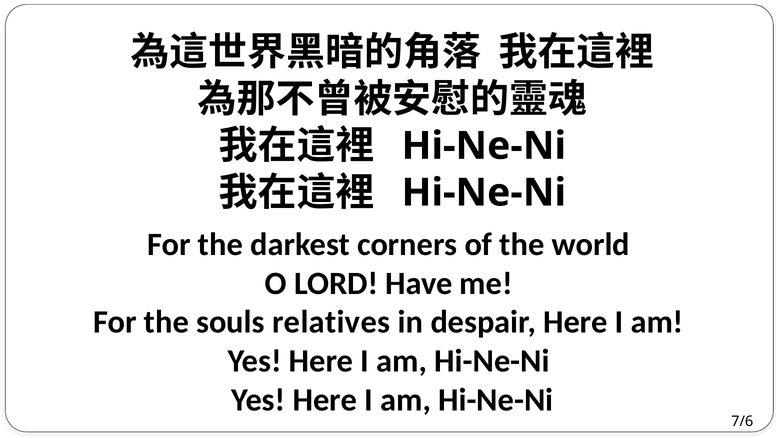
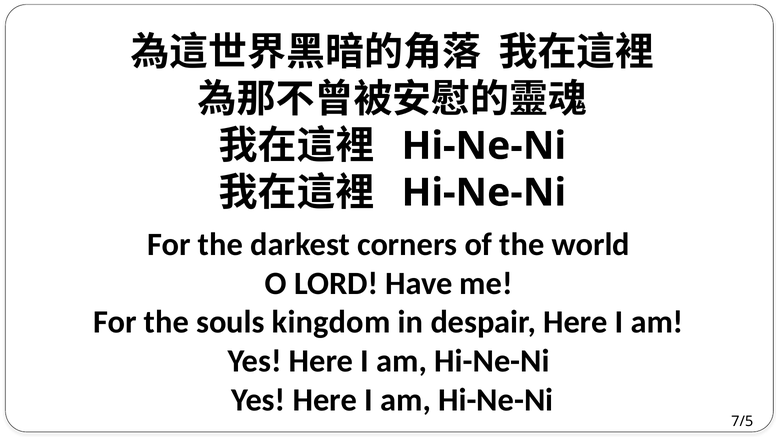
relatives: relatives -> kingdom
7/6: 7/6 -> 7/5
